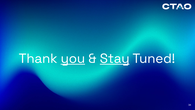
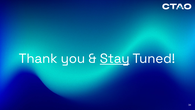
you underline: present -> none
